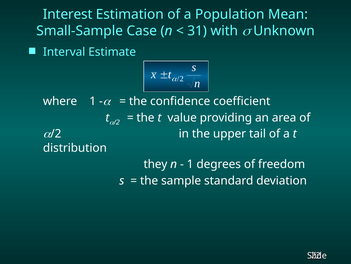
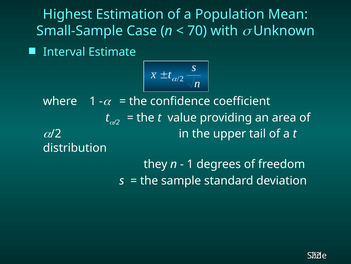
Interest: Interest -> Highest
31: 31 -> 70
